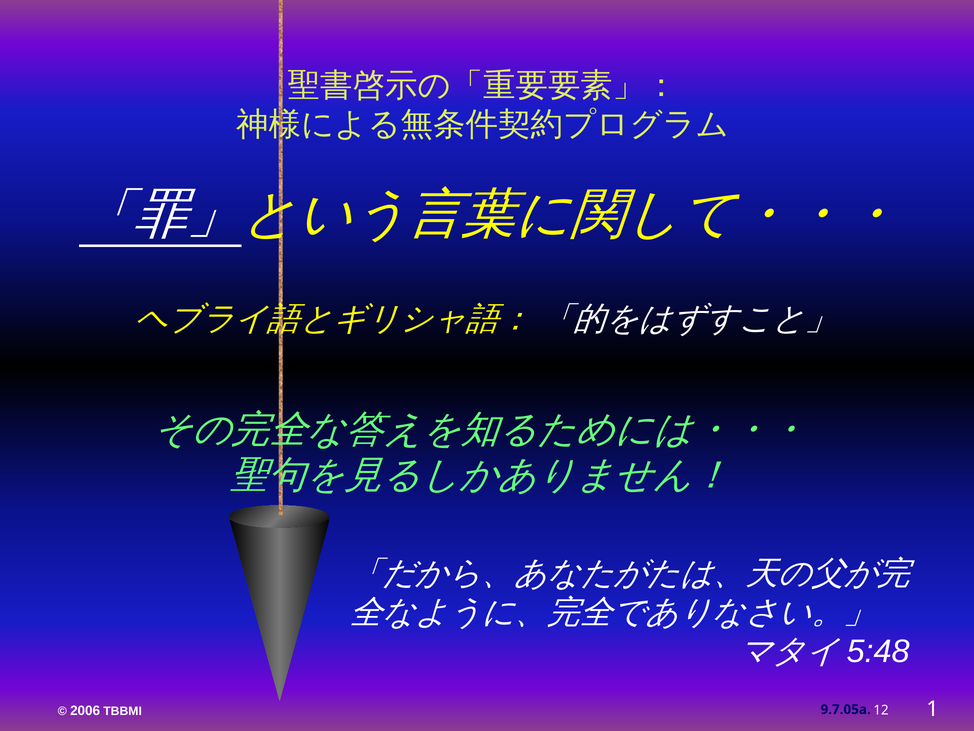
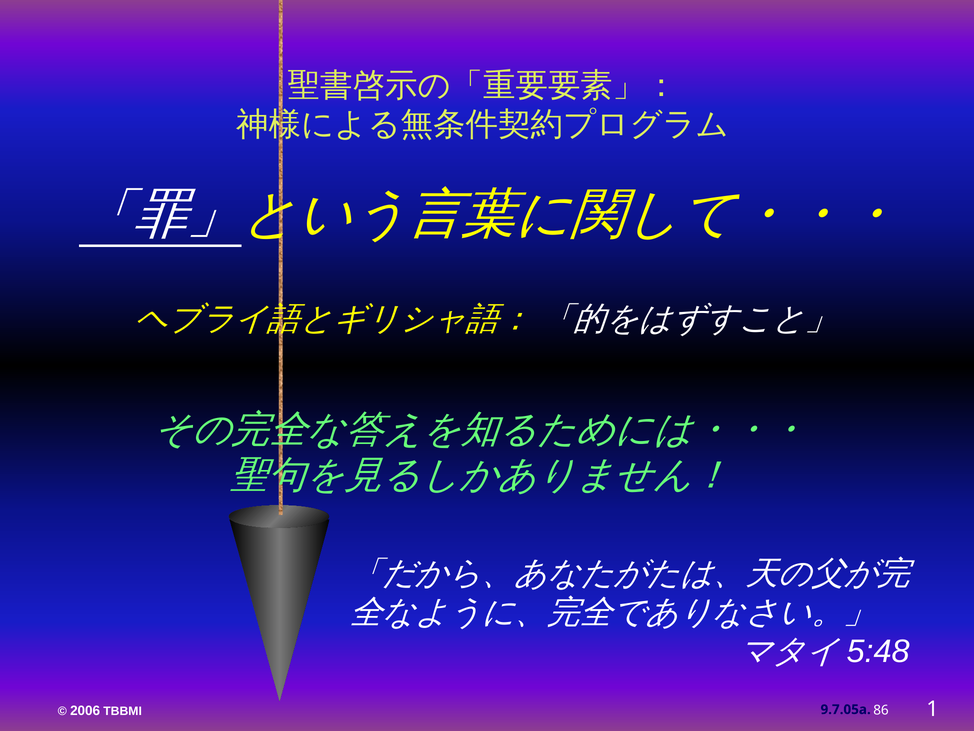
12: 12 -> 86
